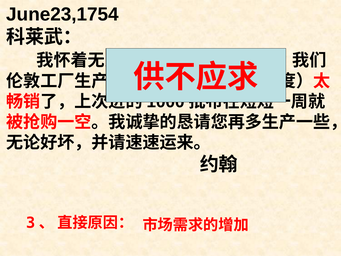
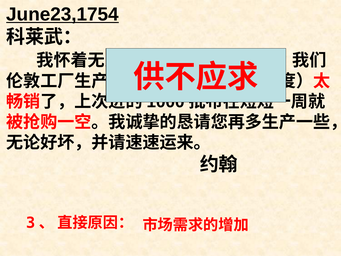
June23,1754 underline: none -> present
